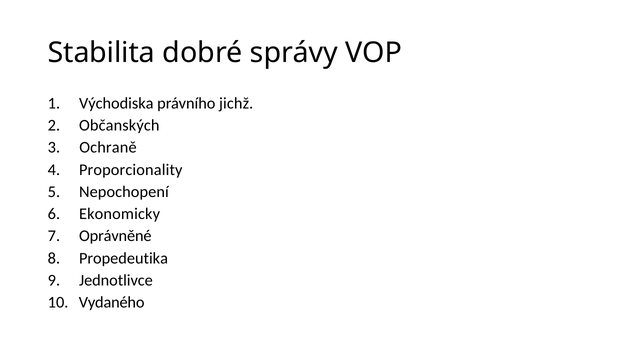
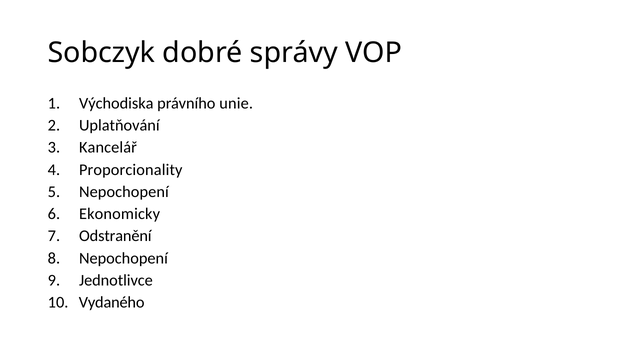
Stabilita: Stabilita -> Sobczyk
jichž: jichž -> unie
Občanských: Občanských -> Uplatňování
Ochraně: Ochraně -> Kancelář
Oprávněné: Oprávněné -> Odstranění
Propedeutika at (123, 258): Propedeutika -> Nepochopení
